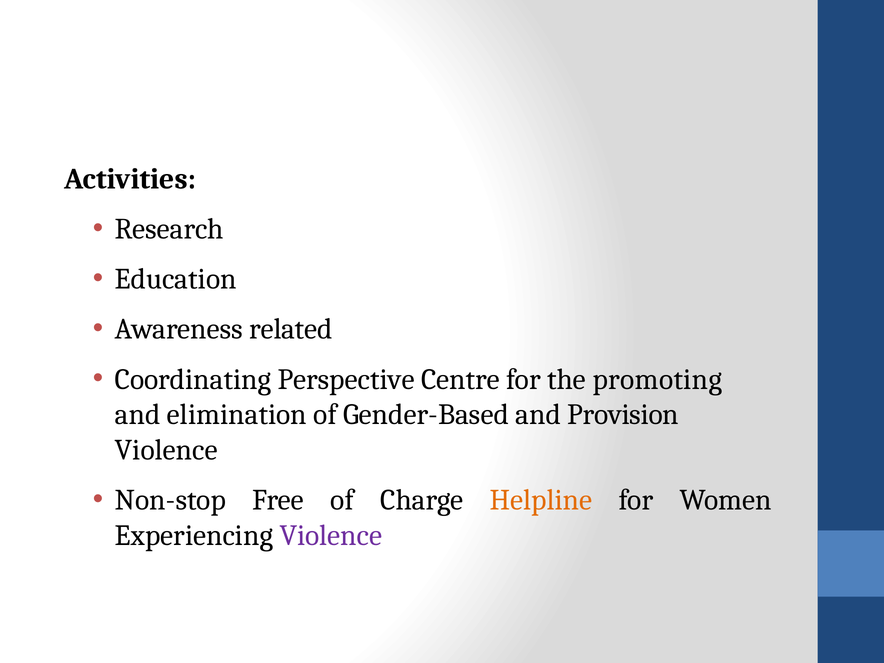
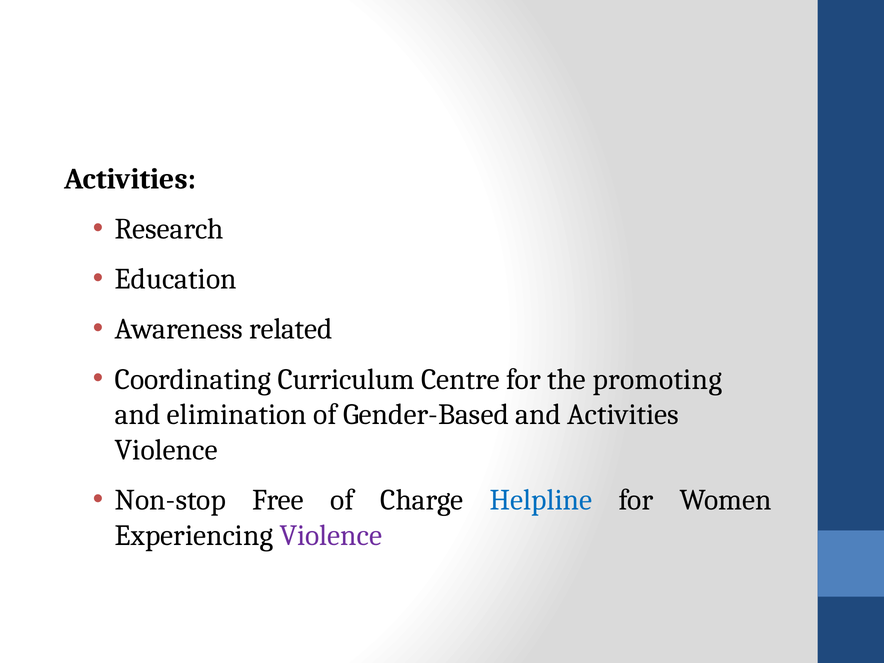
Perspective: Perspective -> Curriculum
and Provision: Provision -> Activities
Helpline colour: orange -> blue
